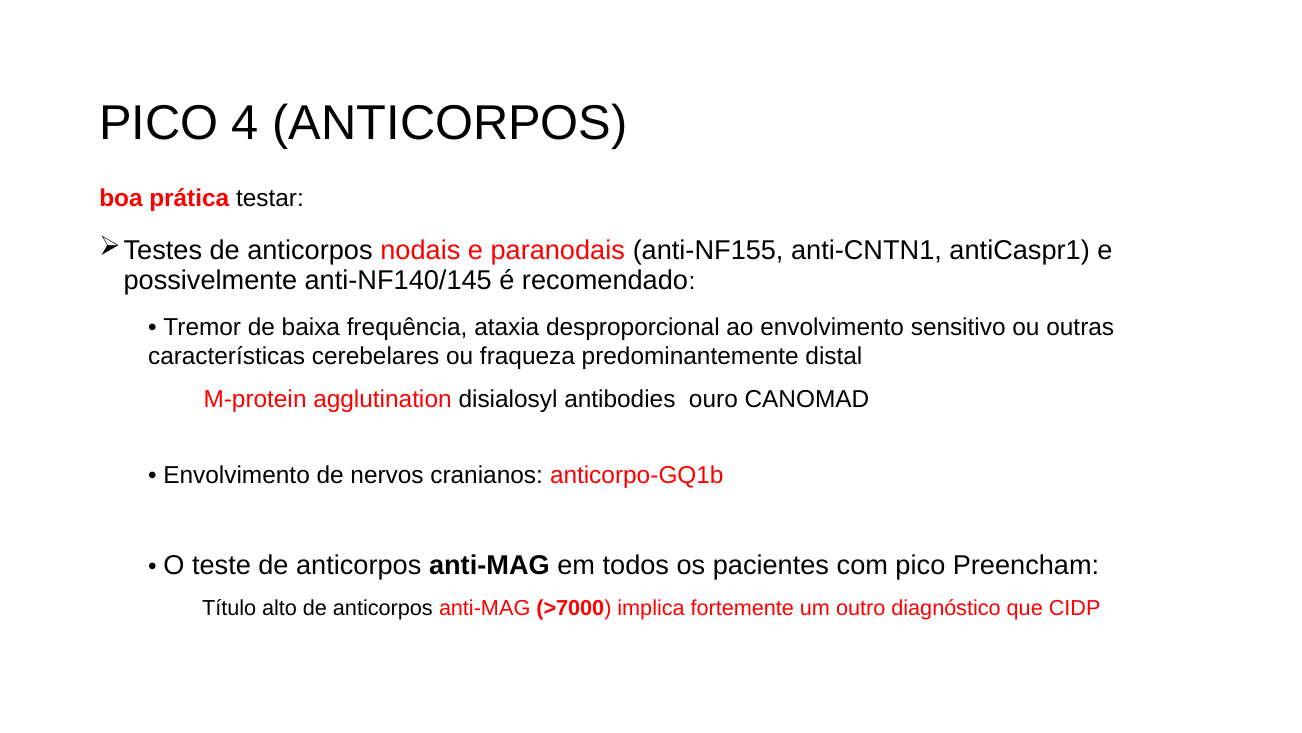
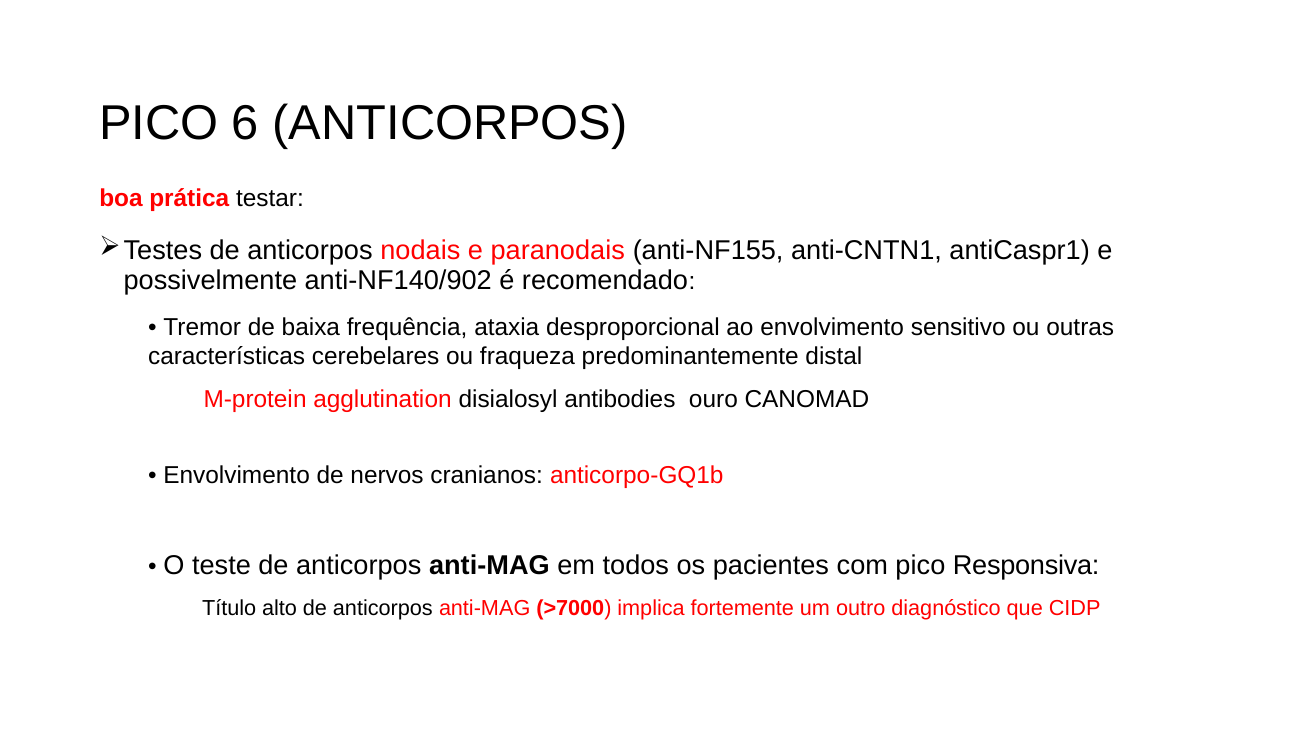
4: 4 -> 6
anti-NF140/145: anti-NF140/145 -> anti-NF140/902
Preencham: Preencham -> Responsiva
